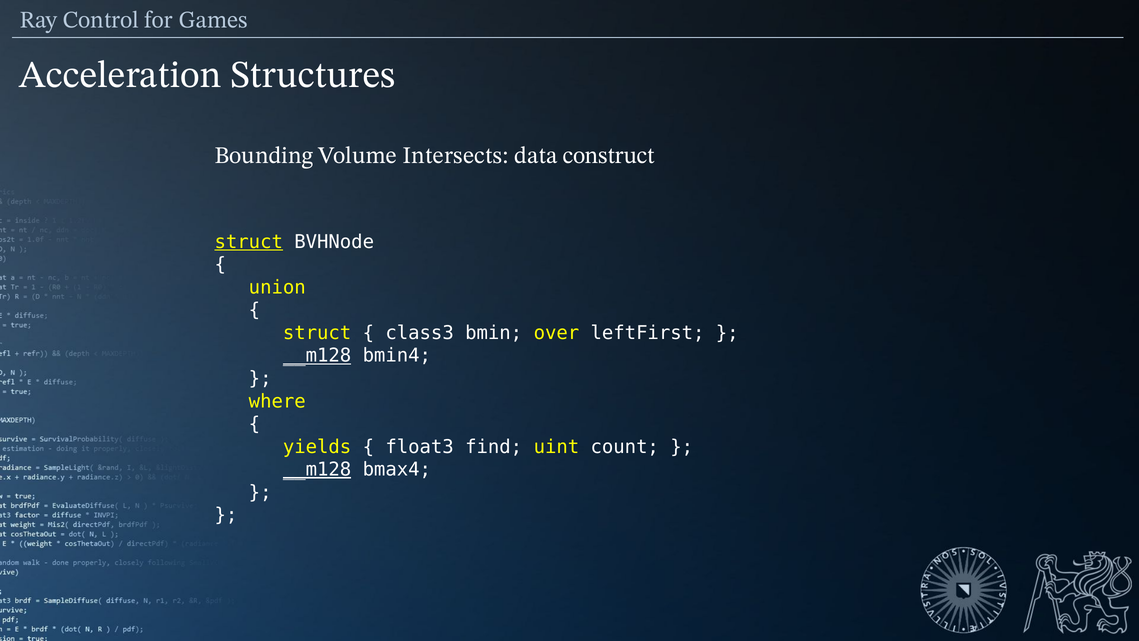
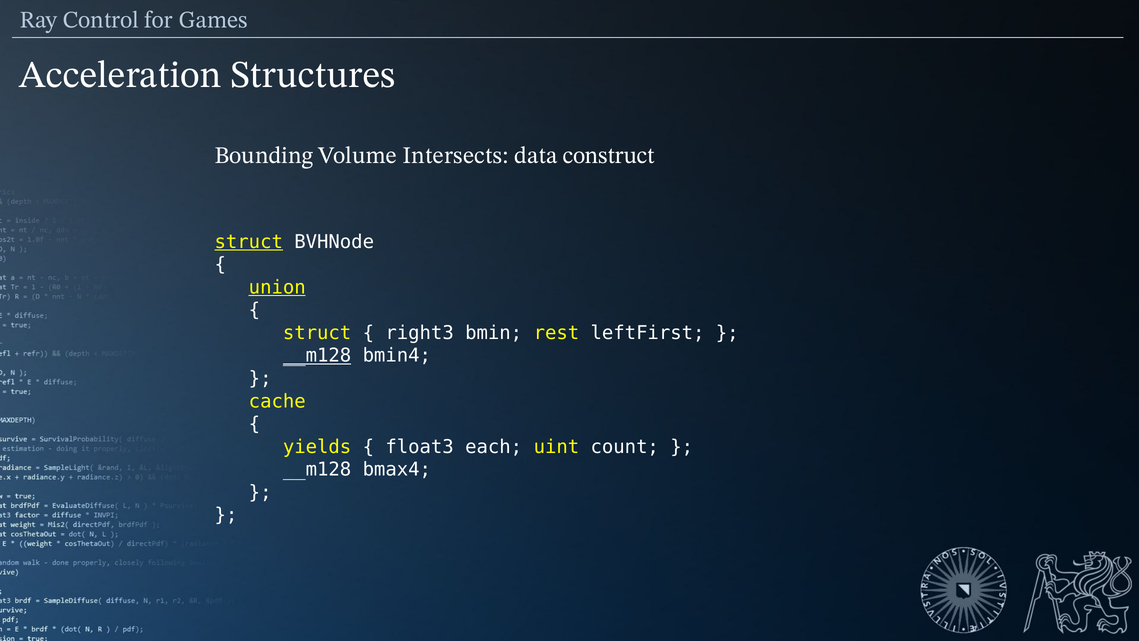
union underline: none -> present
class3: class3 -> right3
over: over -> rest
where: where -> cache
find: find -> each
__m128 at (317, 469) underline: present -> none
